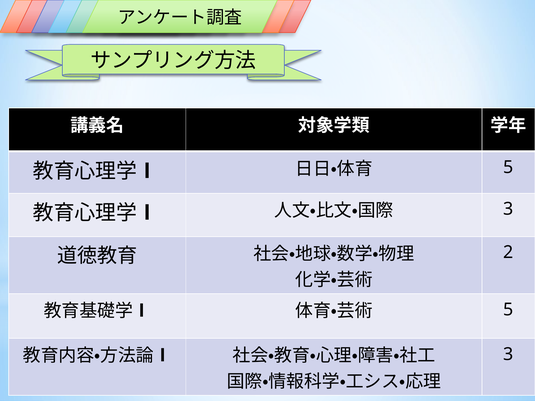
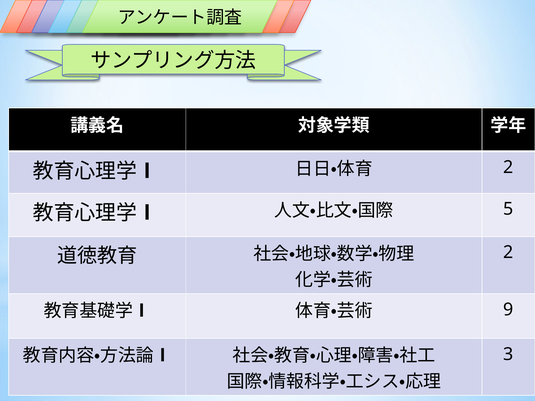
5 at (508, 167): 5 -> 2
3 at (508, 209): 3 -> 5
5 at (508, 310): 5 -> 9
